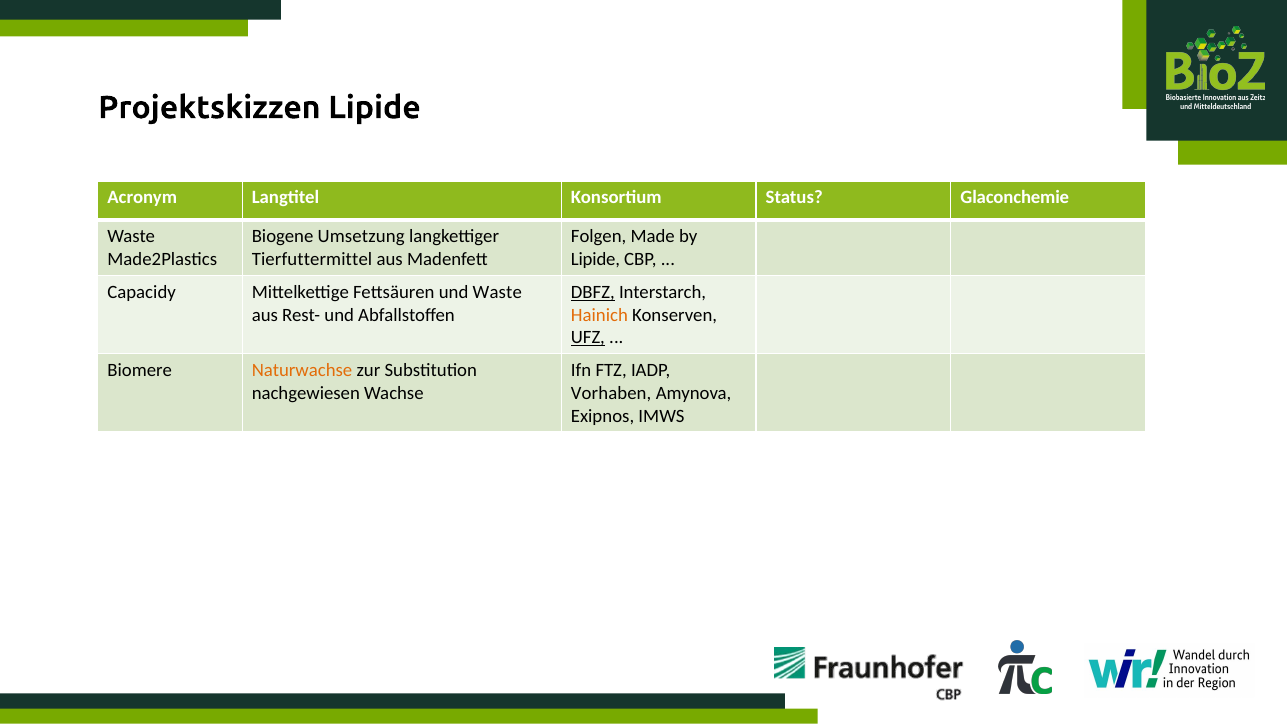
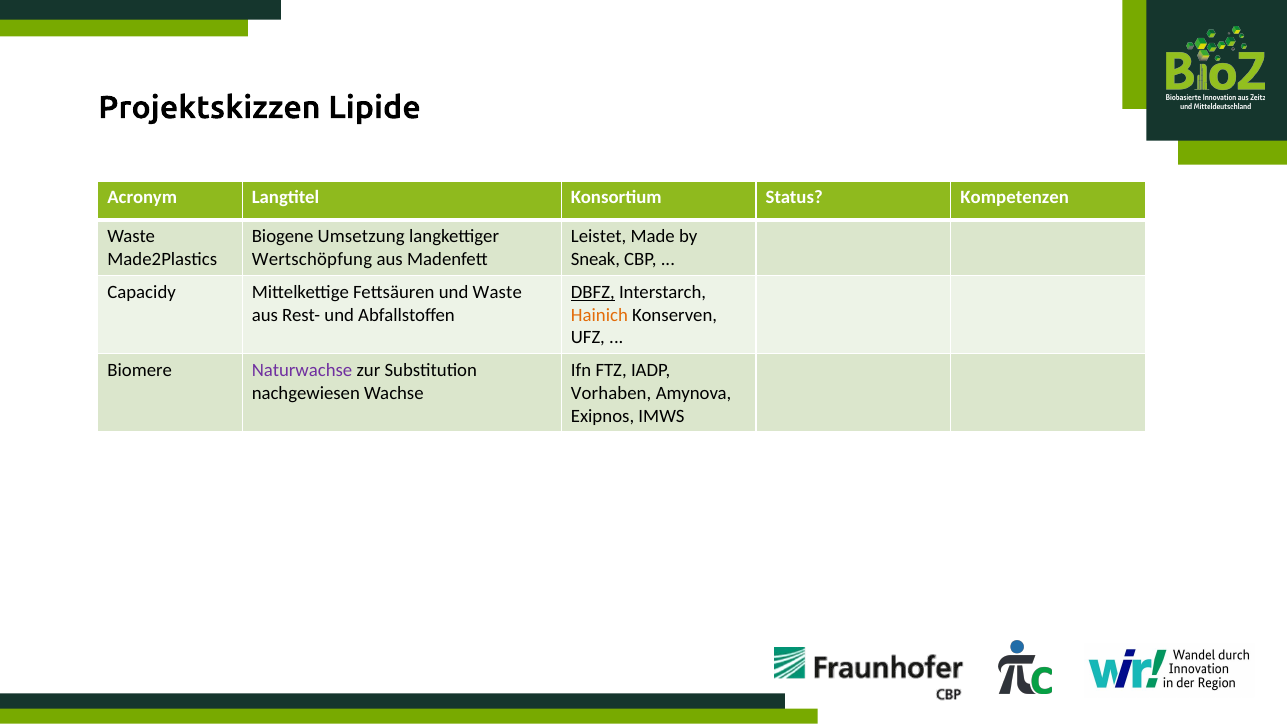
Glaconchemie: Glaconchemie -> Kompetenzen
Folgen: Folgen -> Leistet
Tierfuttermittel: Tierfuttermittel -> Wertschöpfung
Lipide at (595, 259): Lipide -> Sneak
UFZ underline: present -> none
Naturwachse colour: orange -> purple
